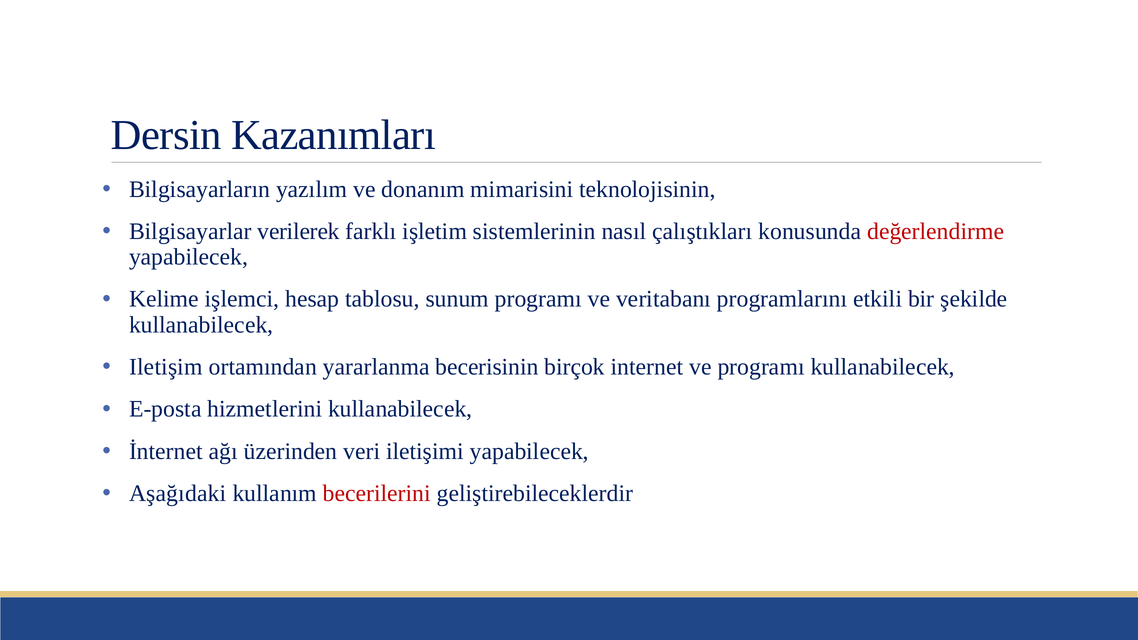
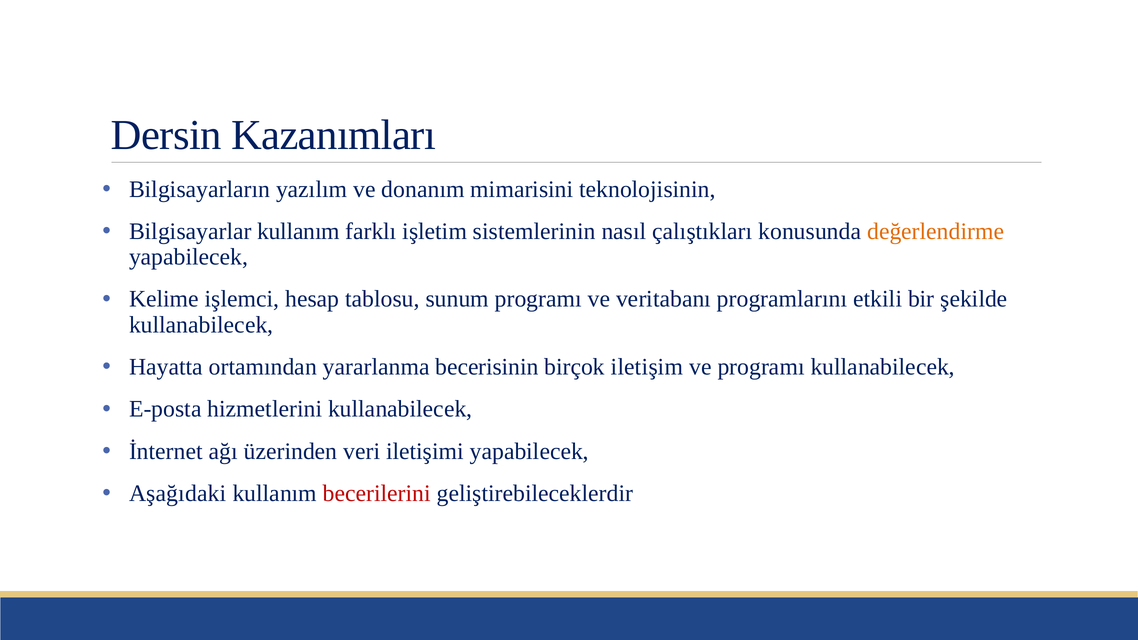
Bilgisayarlar verilerek: verilerek -> kullanım
değerlendirme colour: red -> orange
Iletişim: Iletişim -> Hayatta
internet: internet -> iletişim
